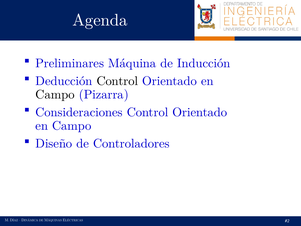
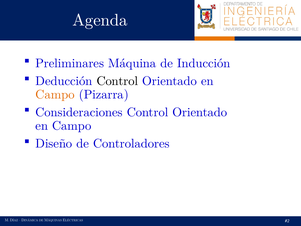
Campo at (55, 94) colour: black -> orange
